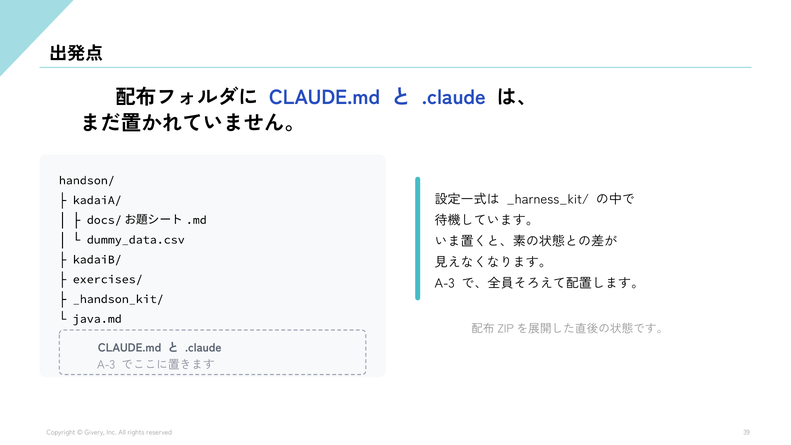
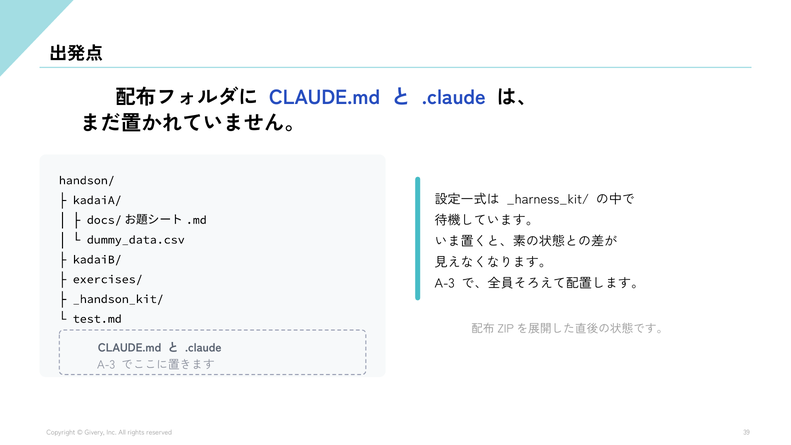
java.md: java.md -> test.md
